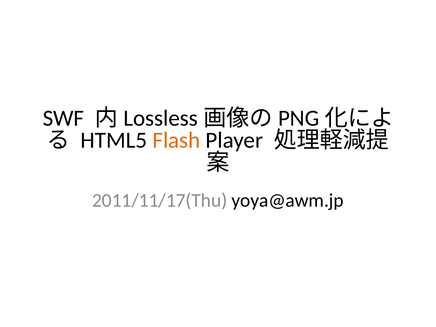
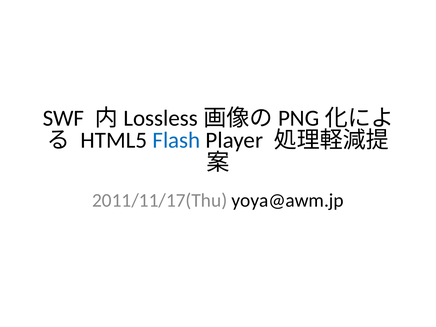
Flash colour: orange -> blue
